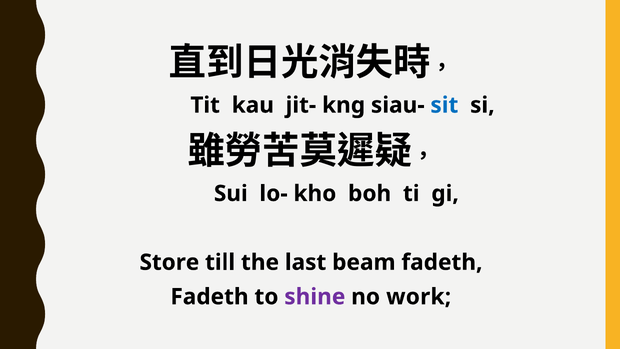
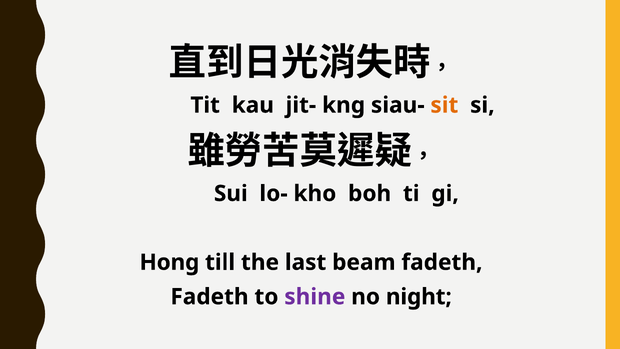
sit colour: blue -> orange
Store: Store -> Hong
work: work -> night
